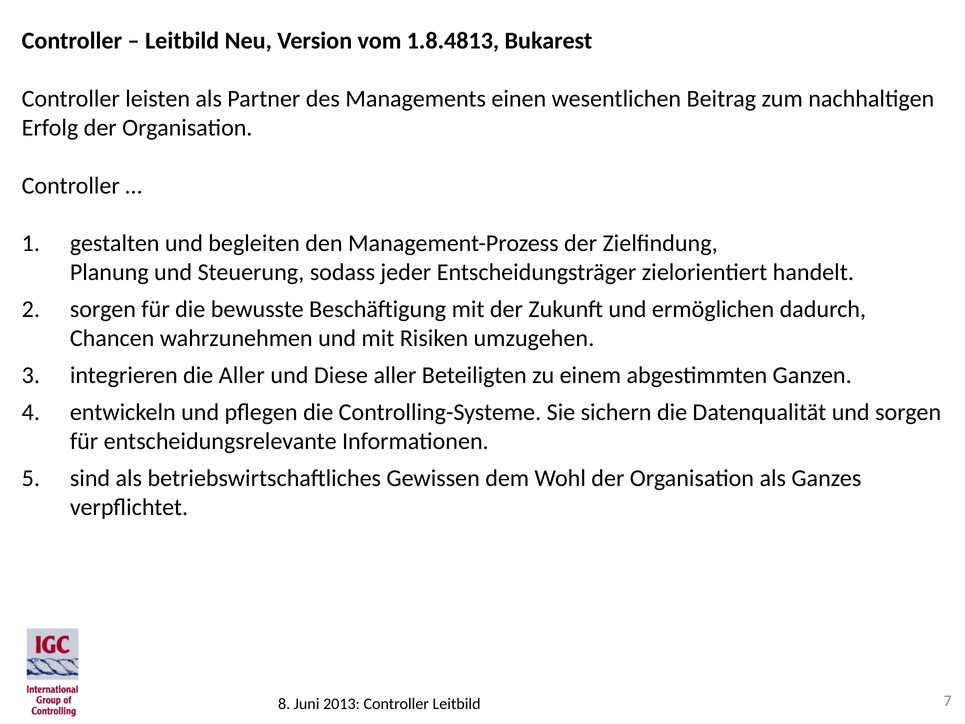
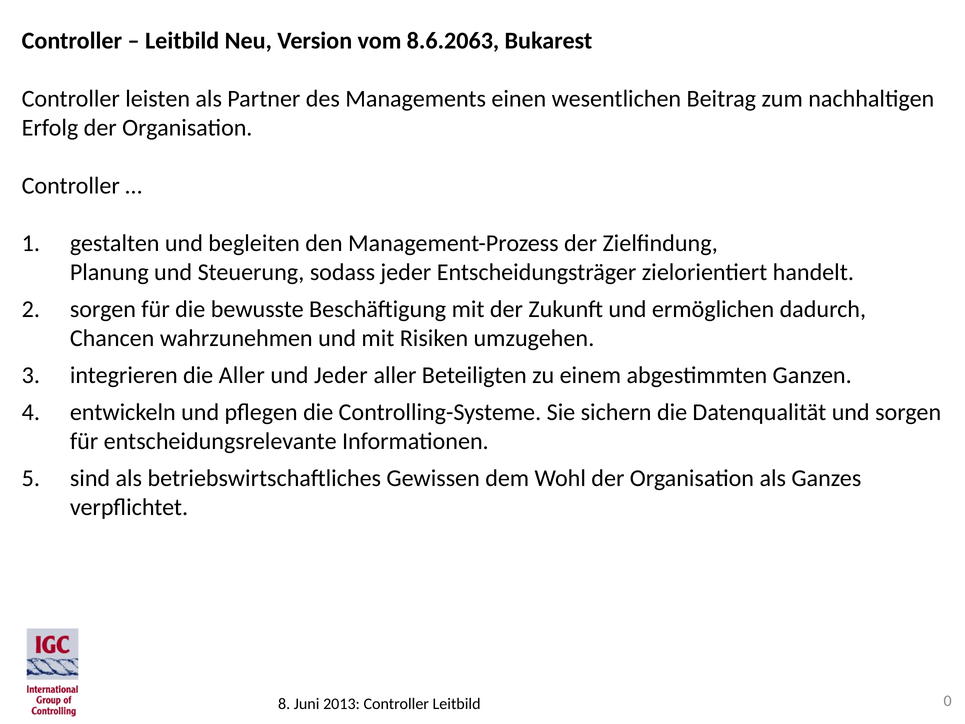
1.8.4813: 1.8.4813 -> 8.6.2063
und Diese: Diese -> Jeder
7: 7 -> 0
